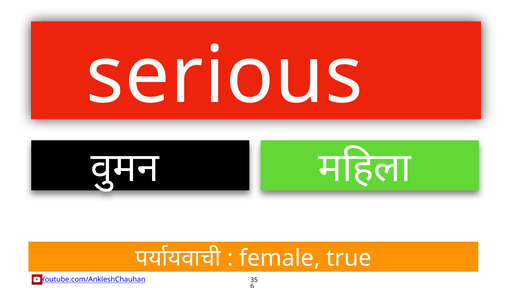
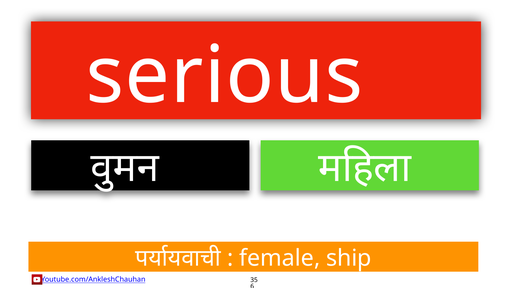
true: true -> ship
